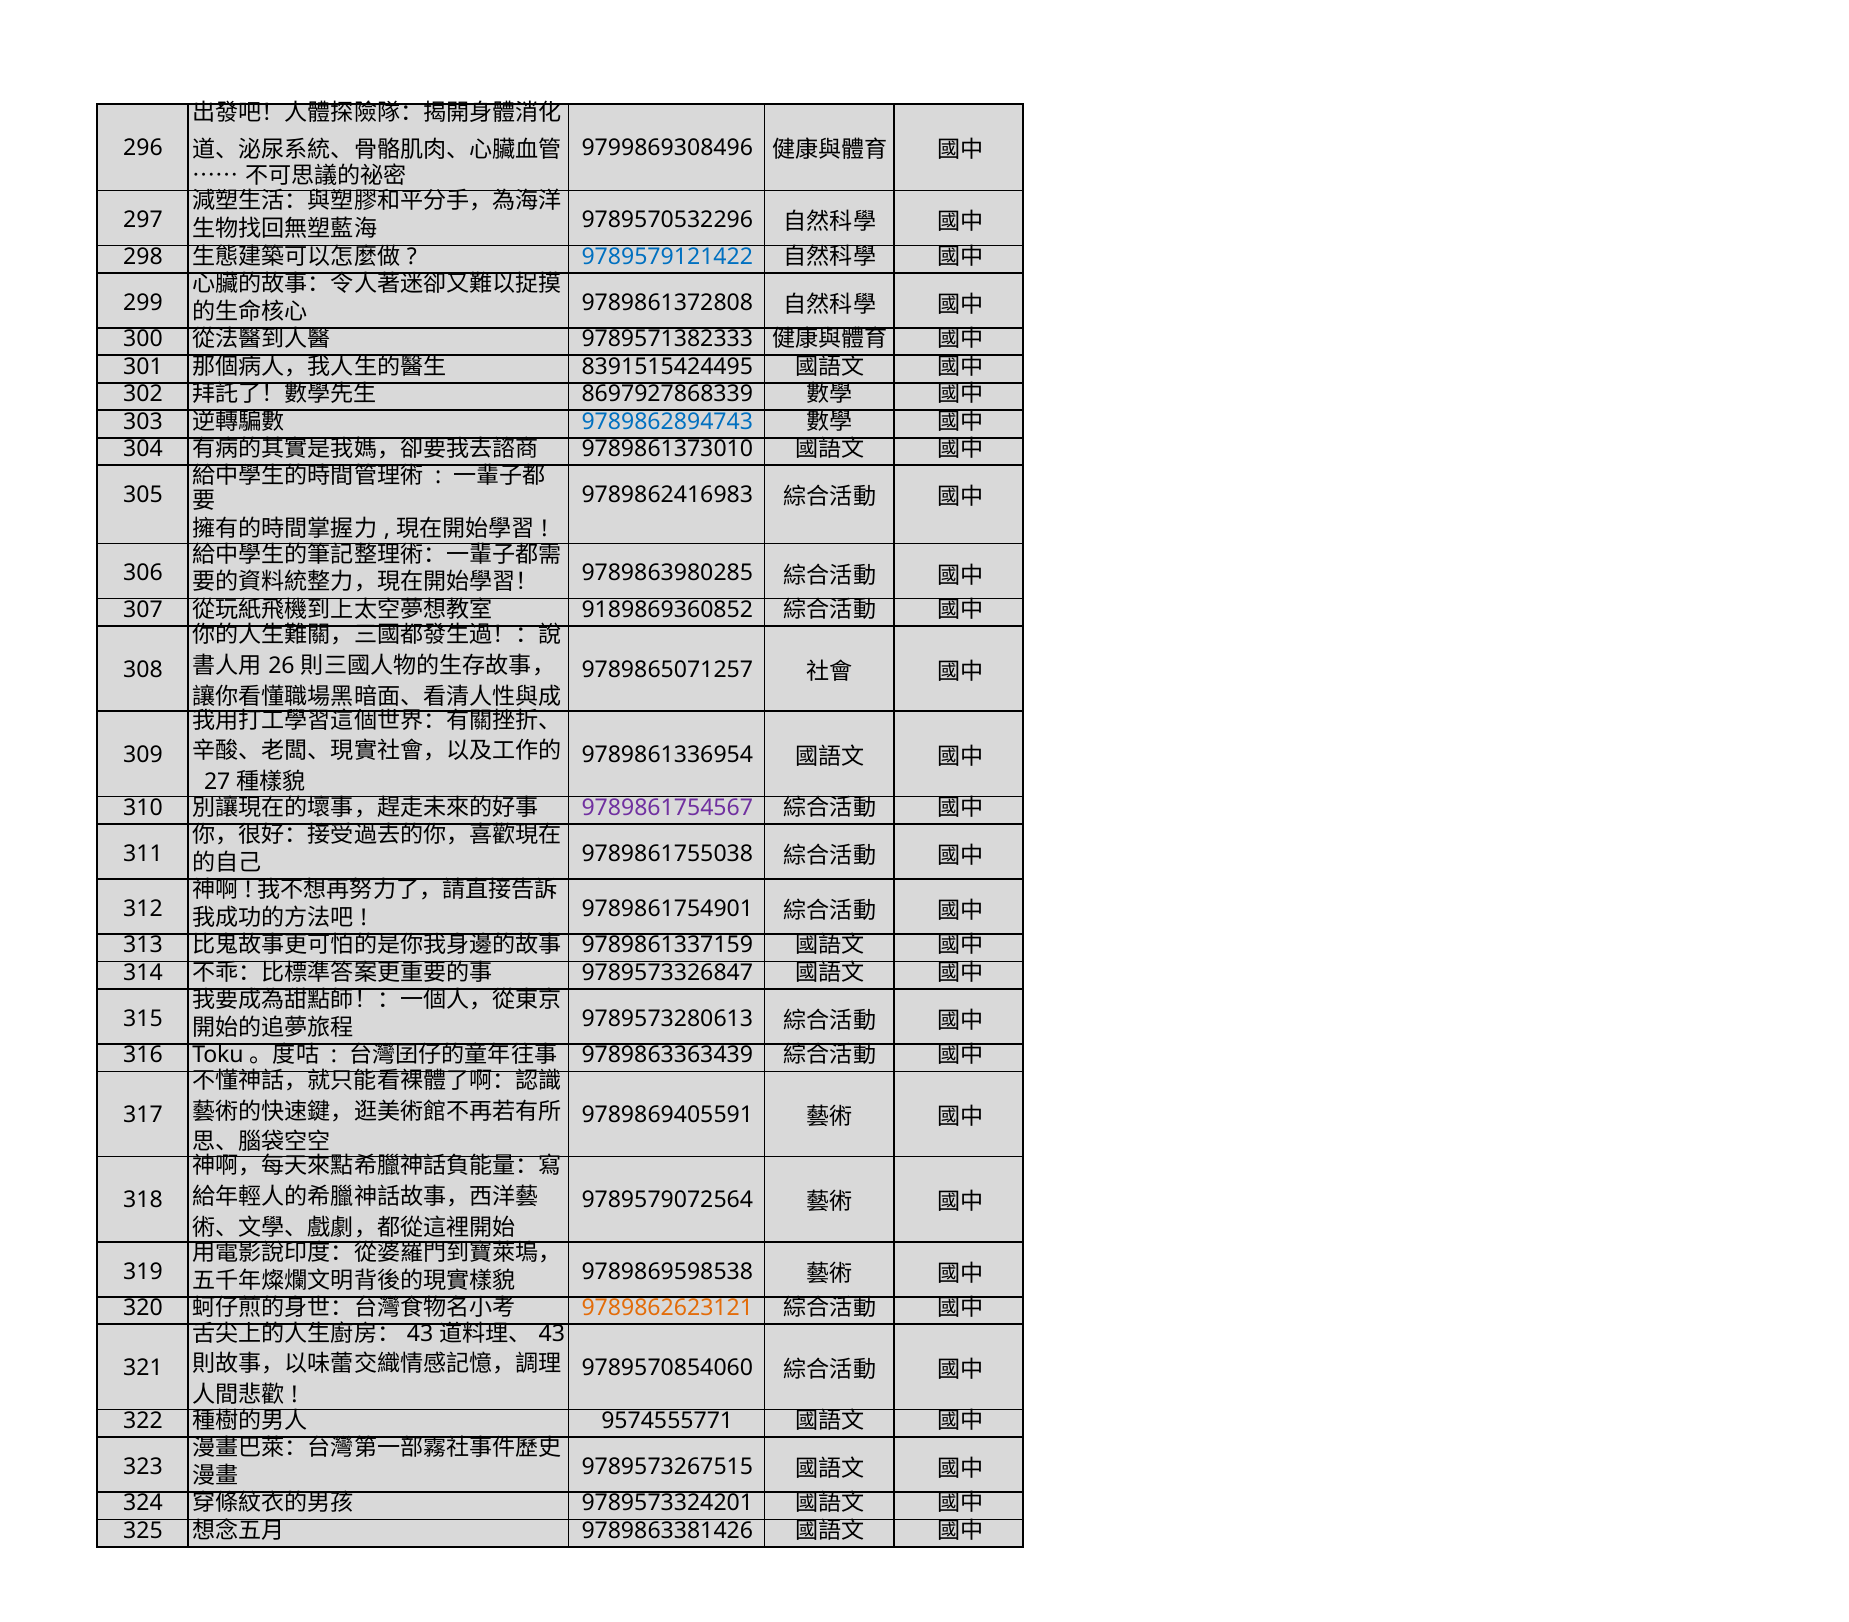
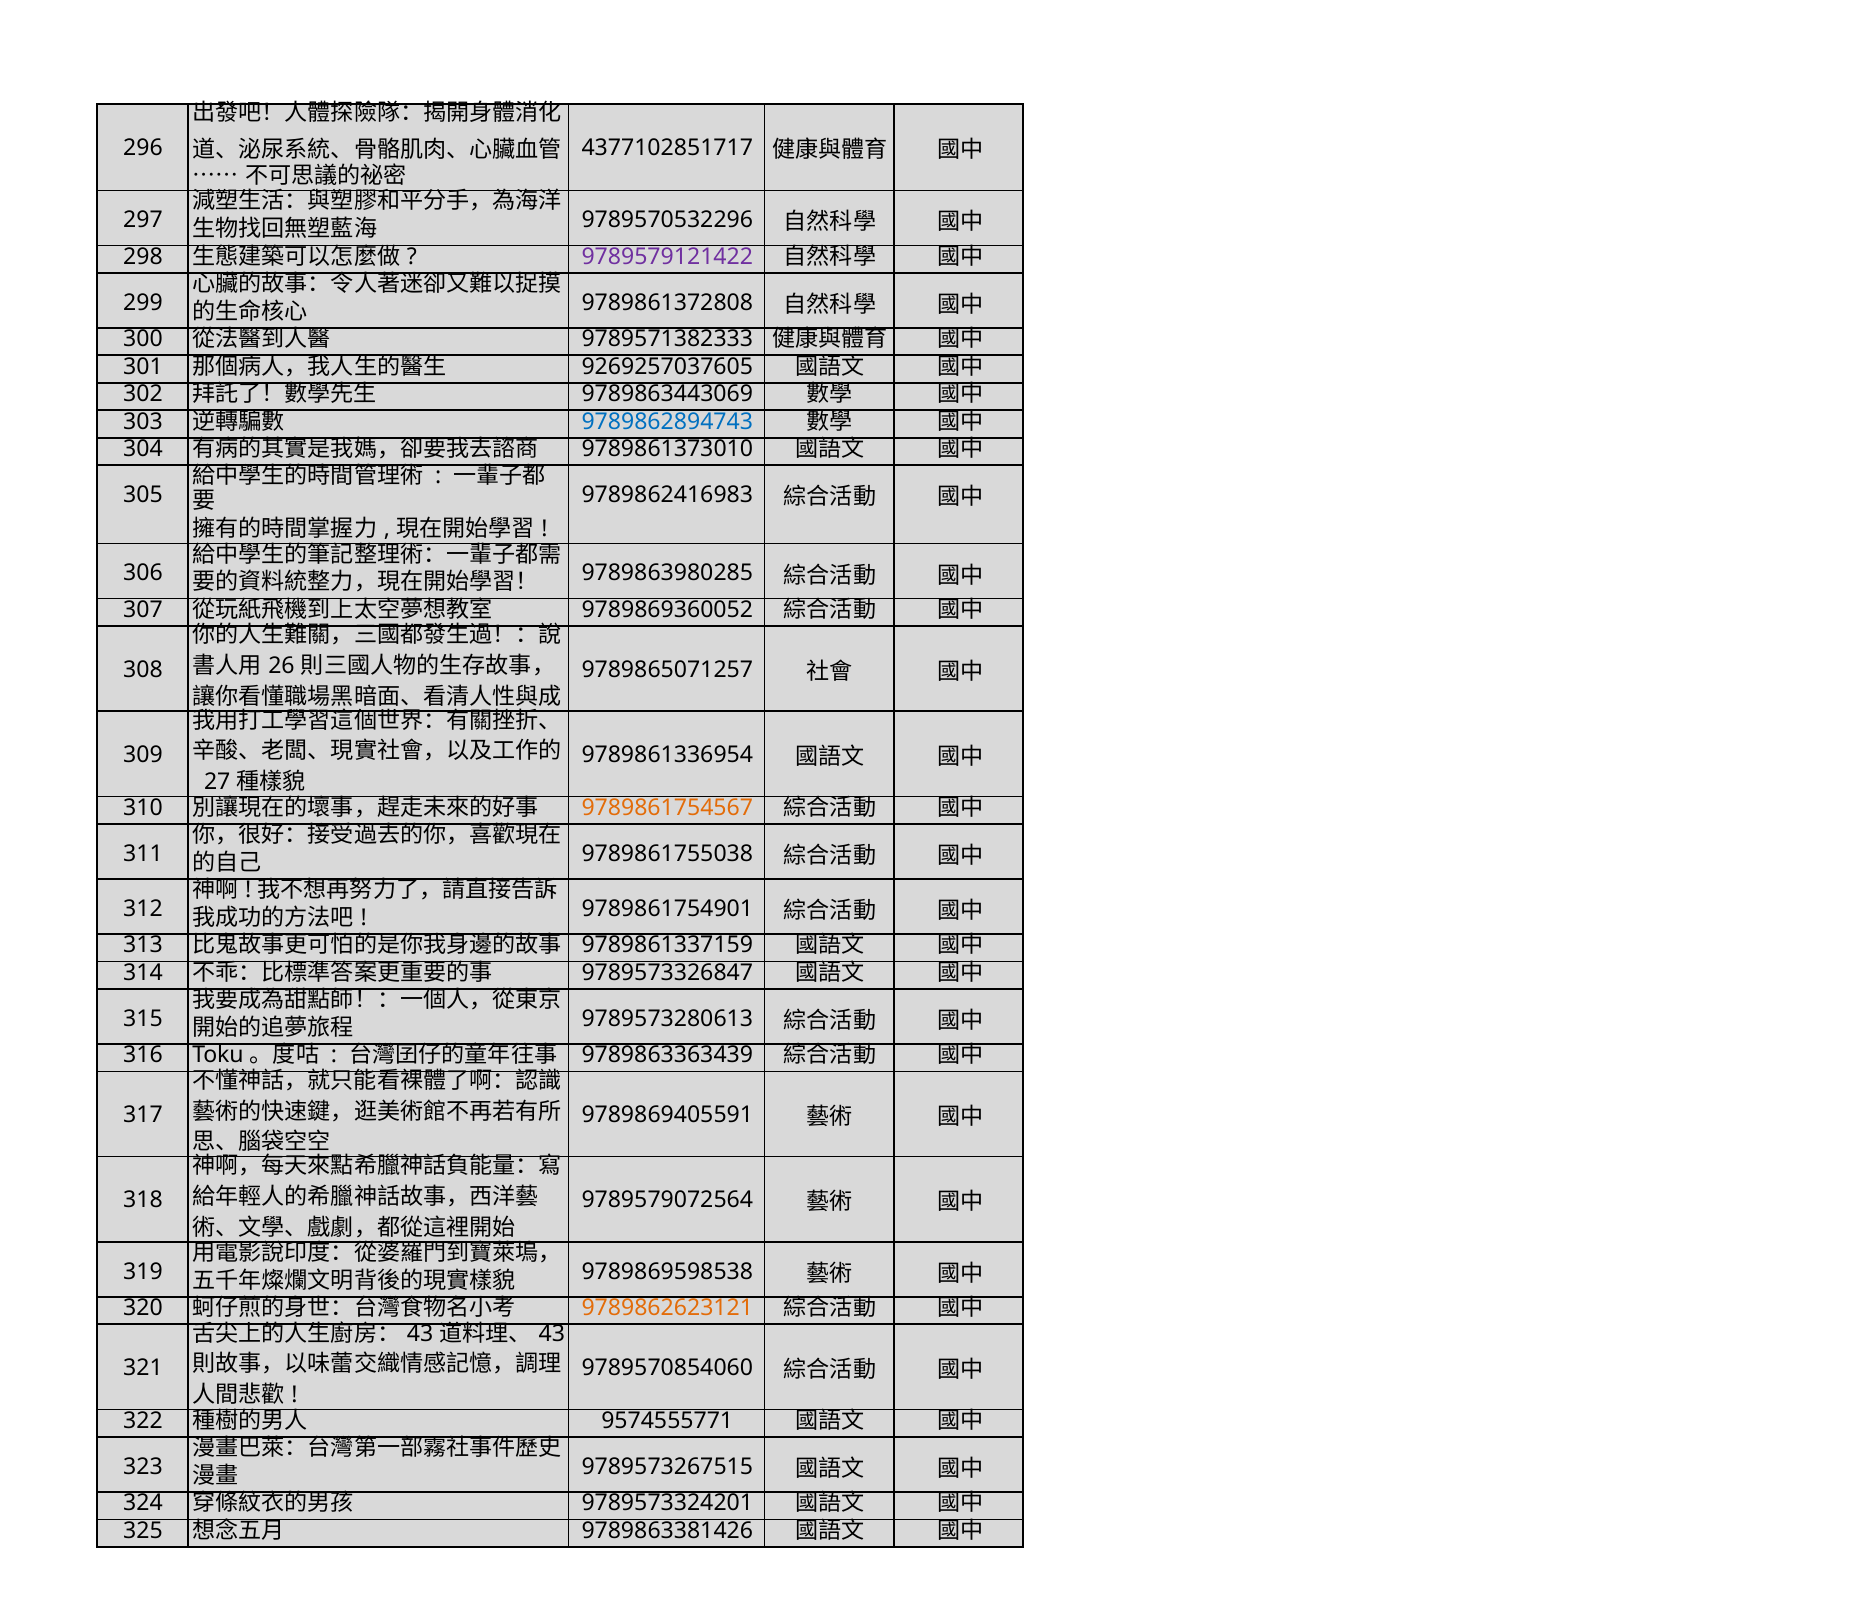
9799869308496: 9799869308496 -> 4377102851717
9789579121422 colour: blue -> purple
8391515424495: 8391515424495 -> 9269257037605
8697927868339: 8697927868339 -> 9789863443069
9189869360852: 9189869360852 -> 9789869360052
9789861754567 colour: purple -> orange
